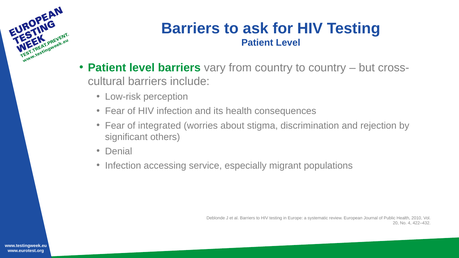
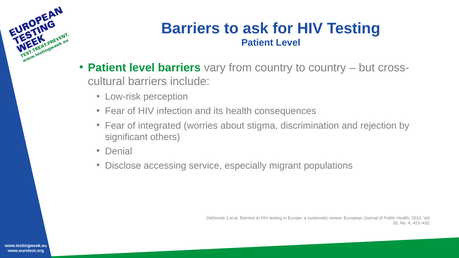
Infection at (123, 166): Infection -> Disclose
